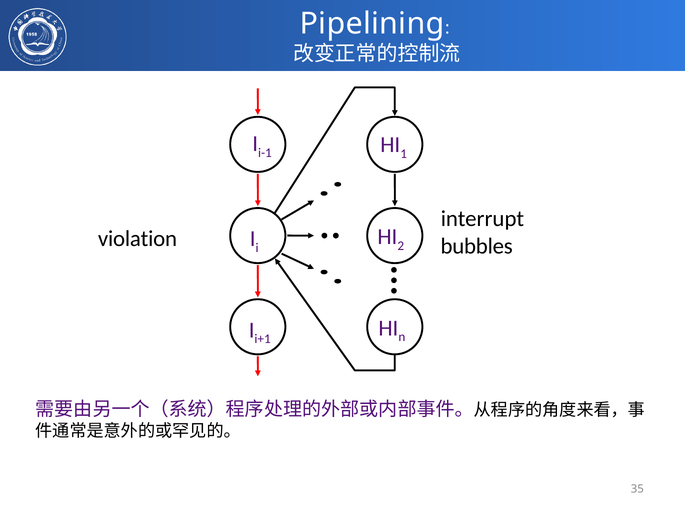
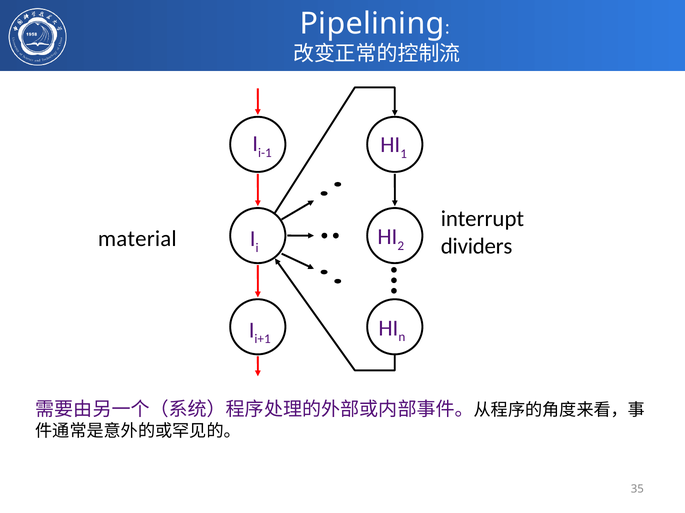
violation: violation -> material
bubbles: bubbles -> dividers
